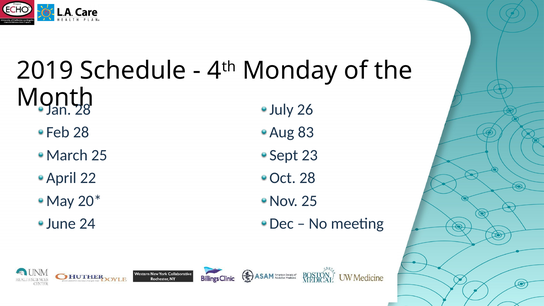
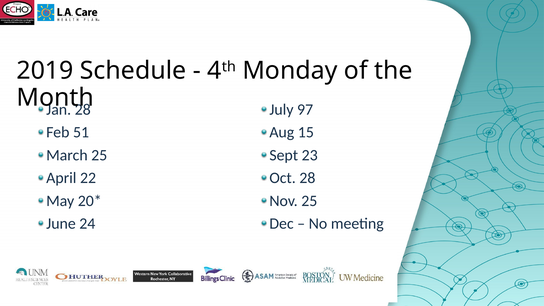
26: 26 -> 97
Feb 28: 28 -> 51
83: 83 -> 15
